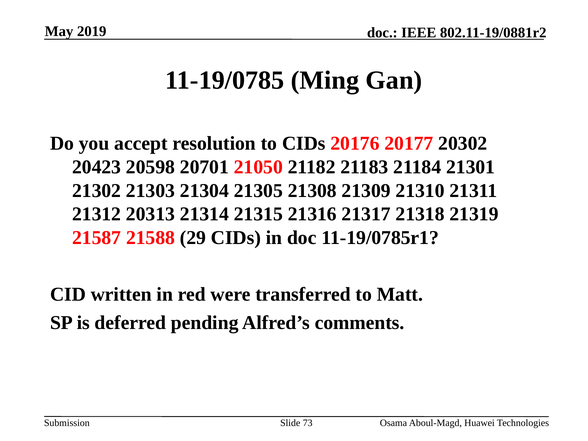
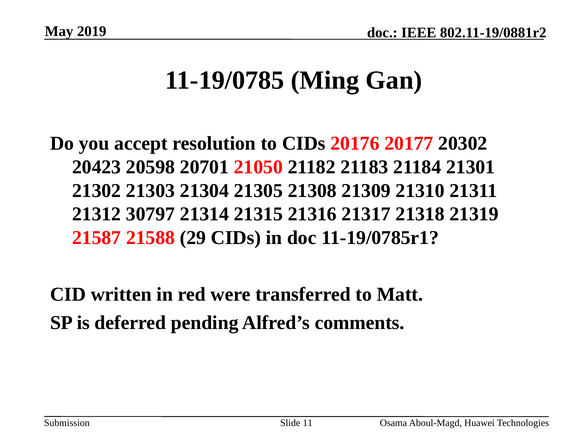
20313: 20313 -> 30797
73: 73 -> 11
